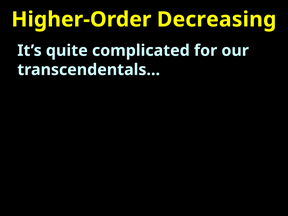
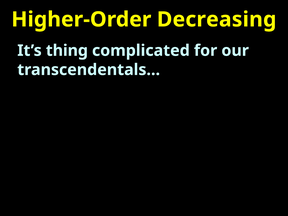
quite: quite -> thing
